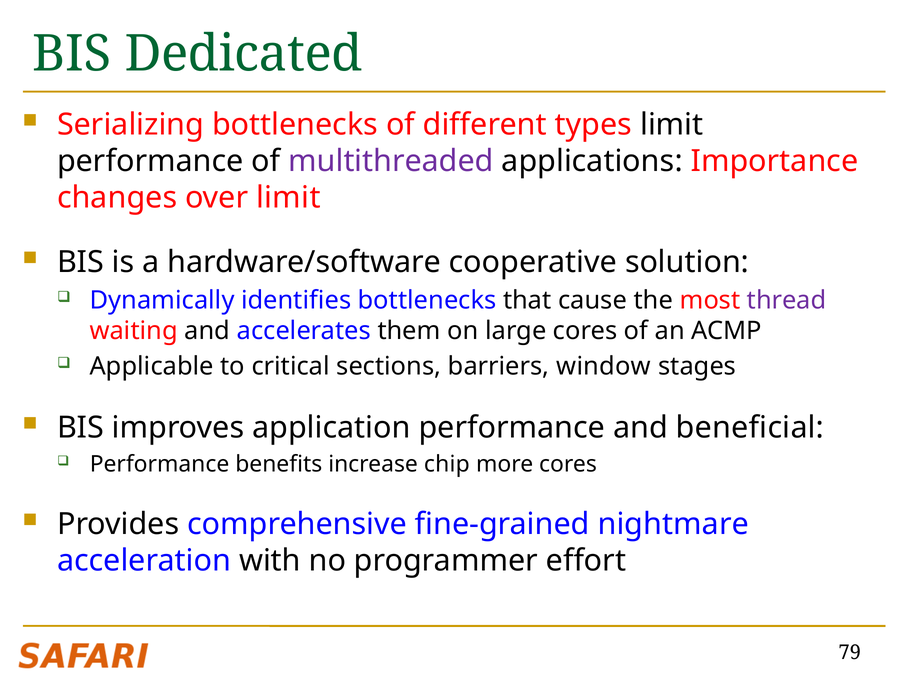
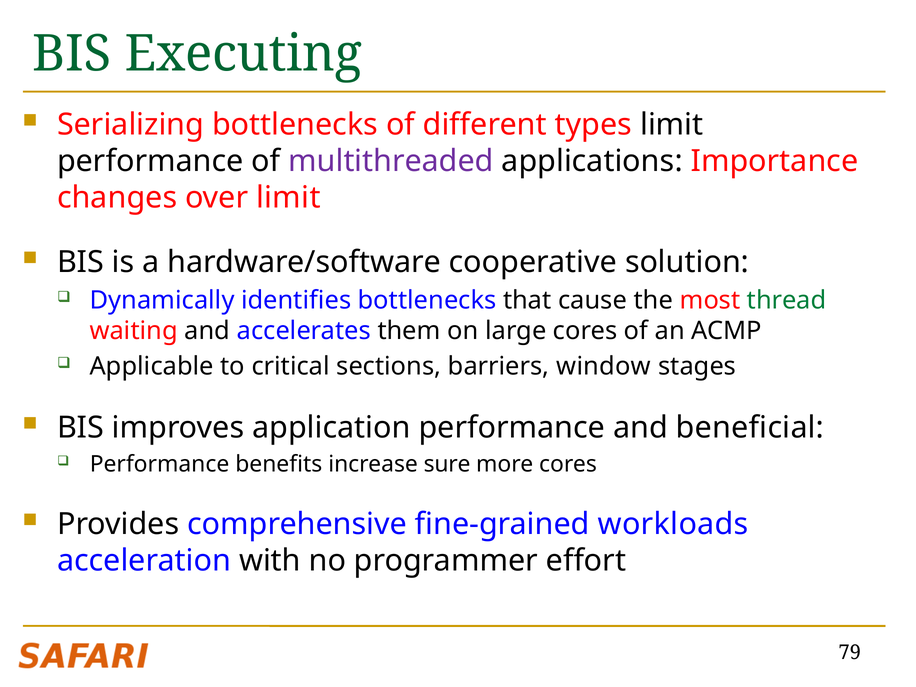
Dedicated: Dedicated -> Executing
thread colour: purple -> green
chip: chip -> sure
nightmare: nightmare -> workloads
